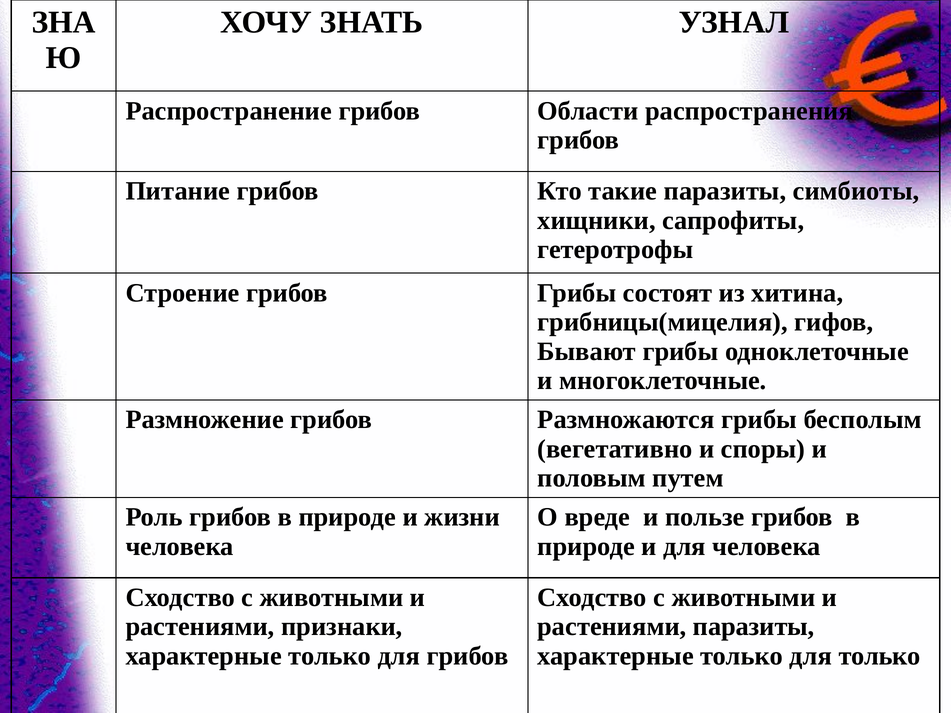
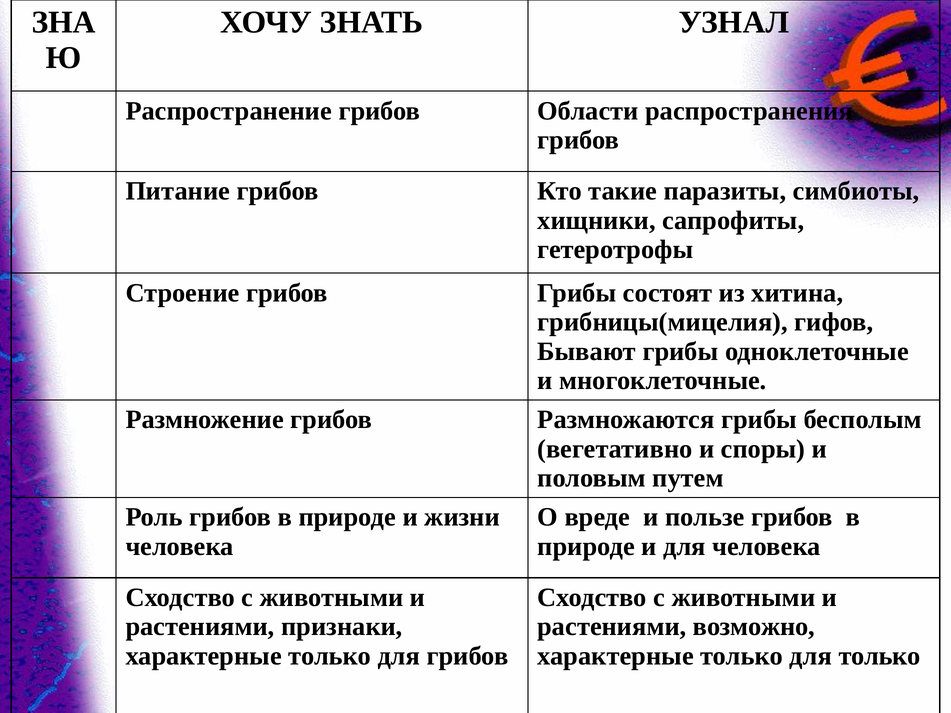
растениями паразиты: паразиты -> возможно
